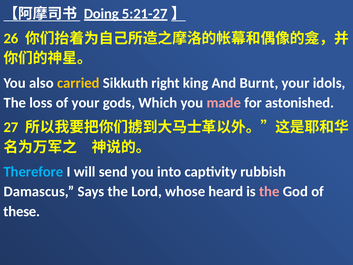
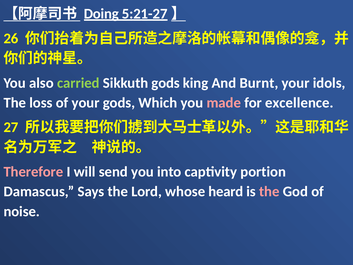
carried colour: yellow -> light green
Sikkuth right: right -> gods
astonished: astonished -> excellence
Therefore colour: light blue -> pink
rubbish: rubbish -> portion
these: these -> noise
